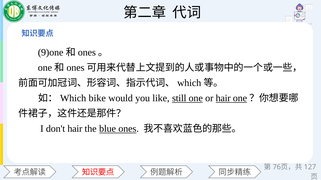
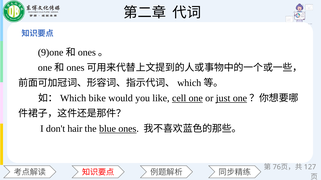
still: still -> cell
or hair: hair -> just
